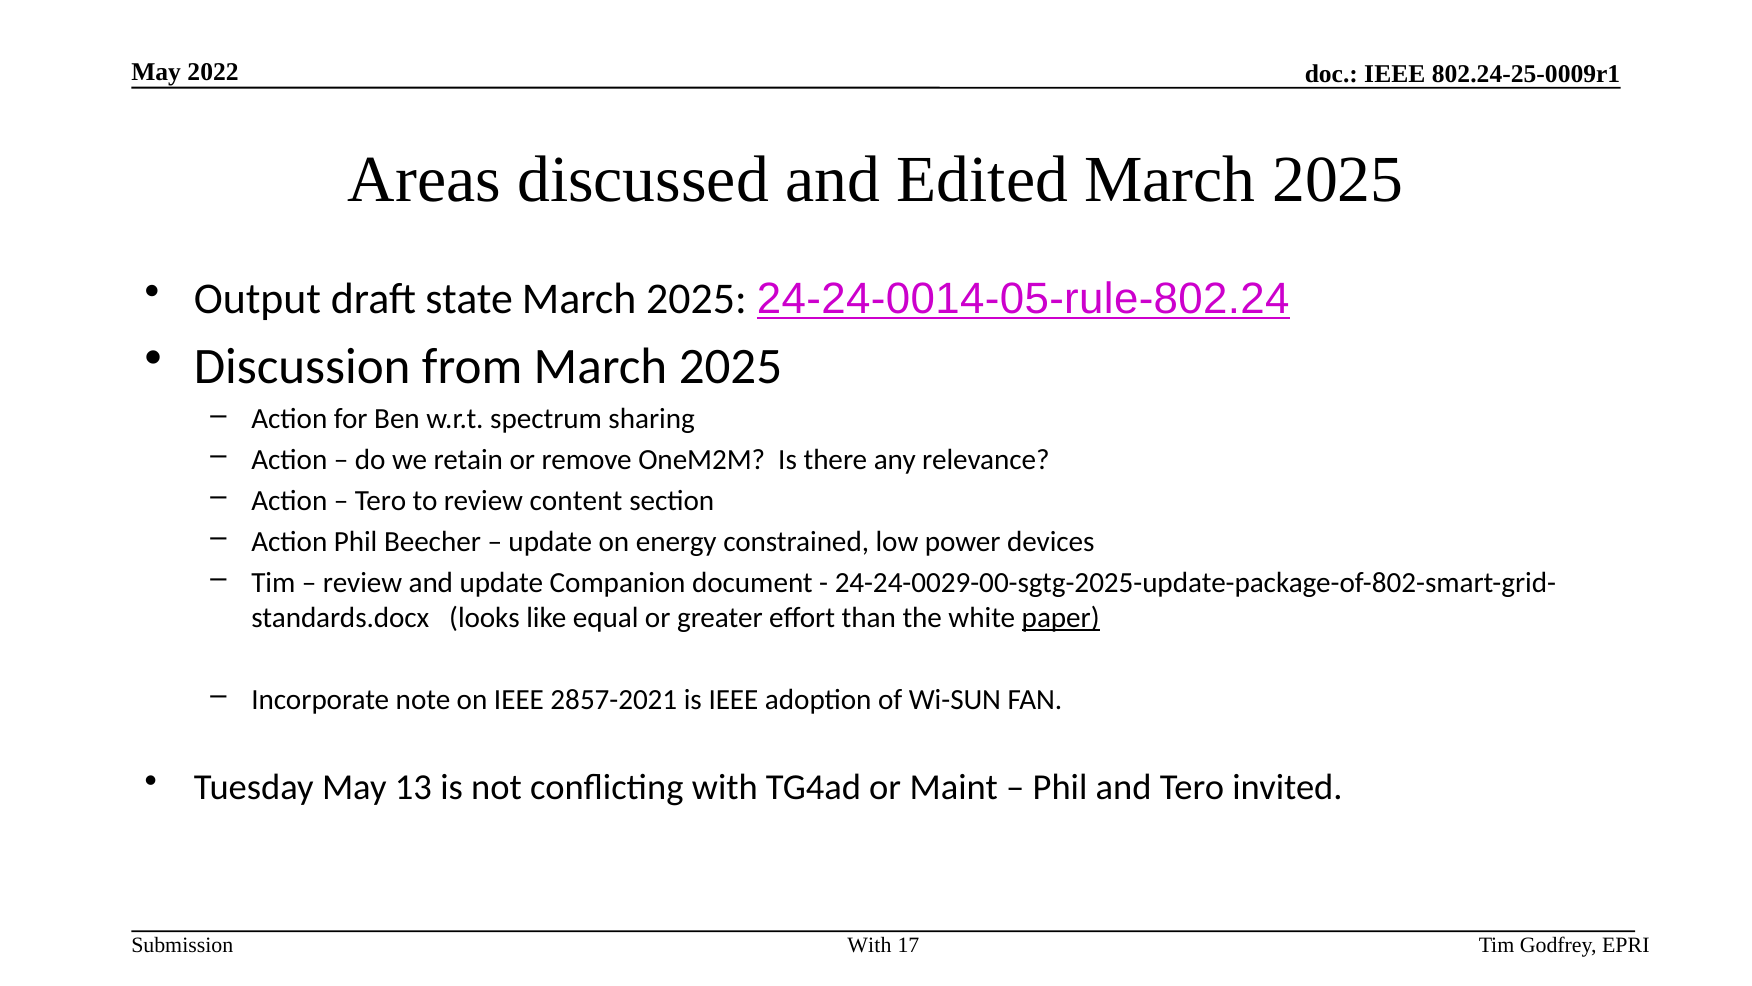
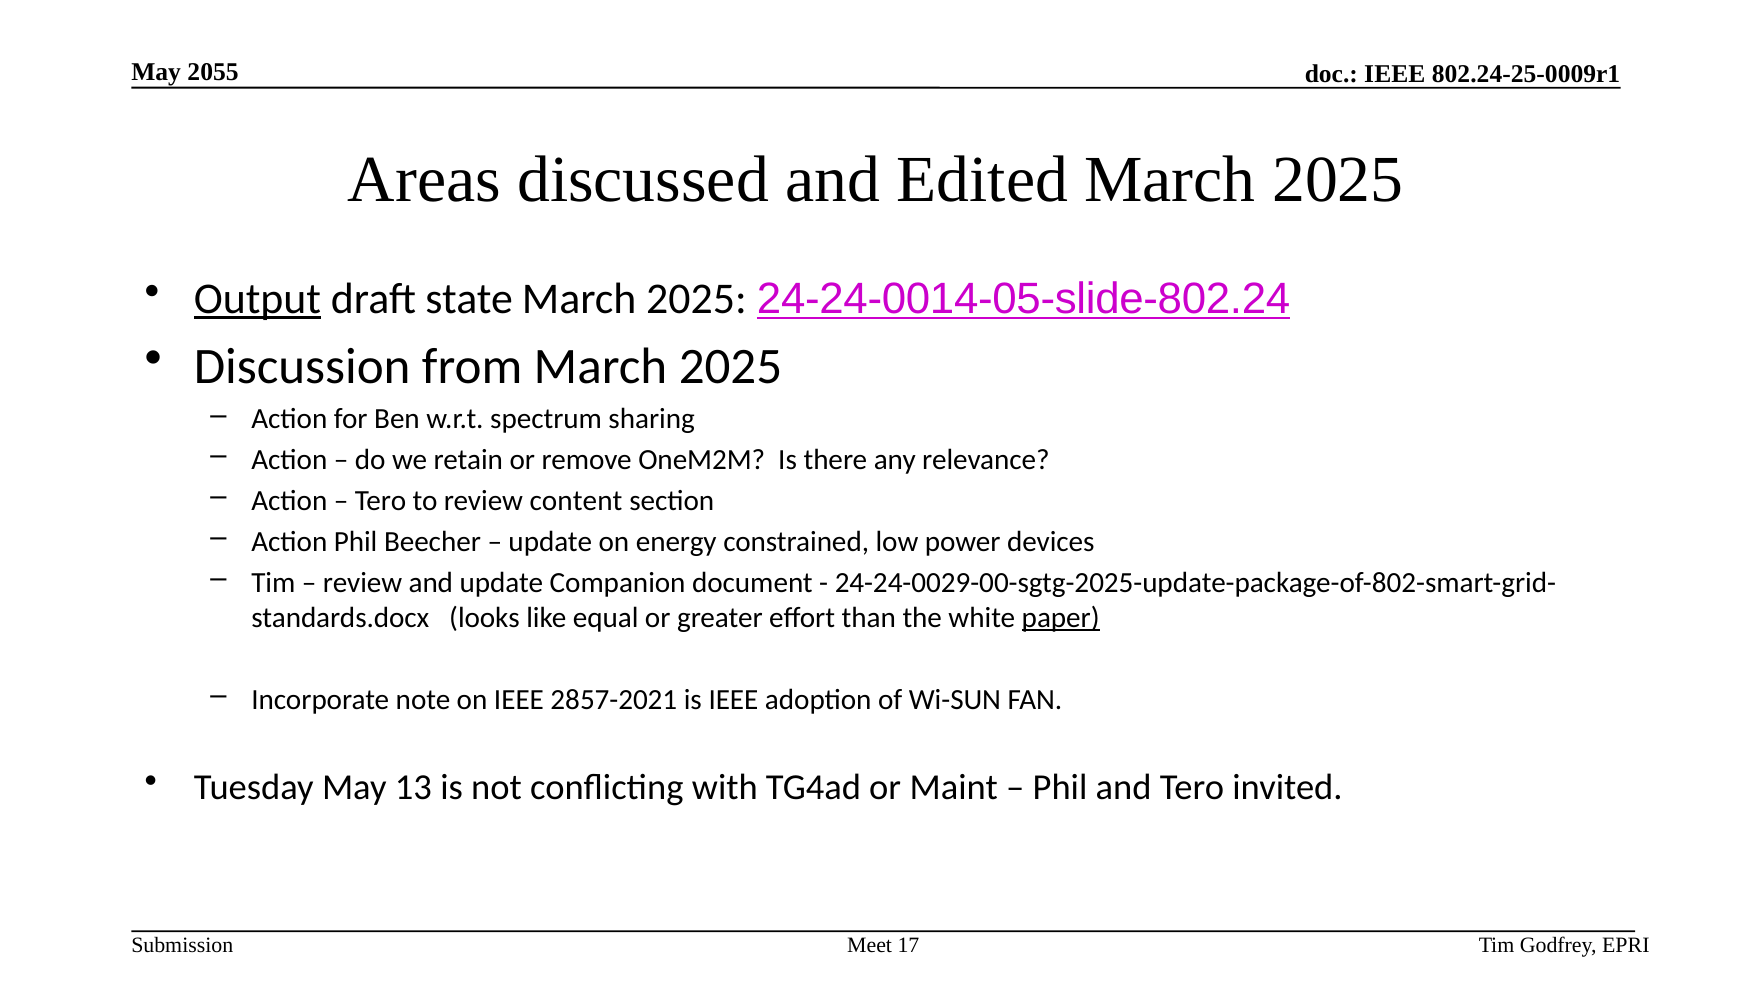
2022: 2022 -> 2055
Output underline: none -> present
24-24-0014-05-rule-802.24: 24-24-0014-05-rule-802.24 -> 24-24-0014-05-slide-802.24
With at (869, 945): With -> Meet
